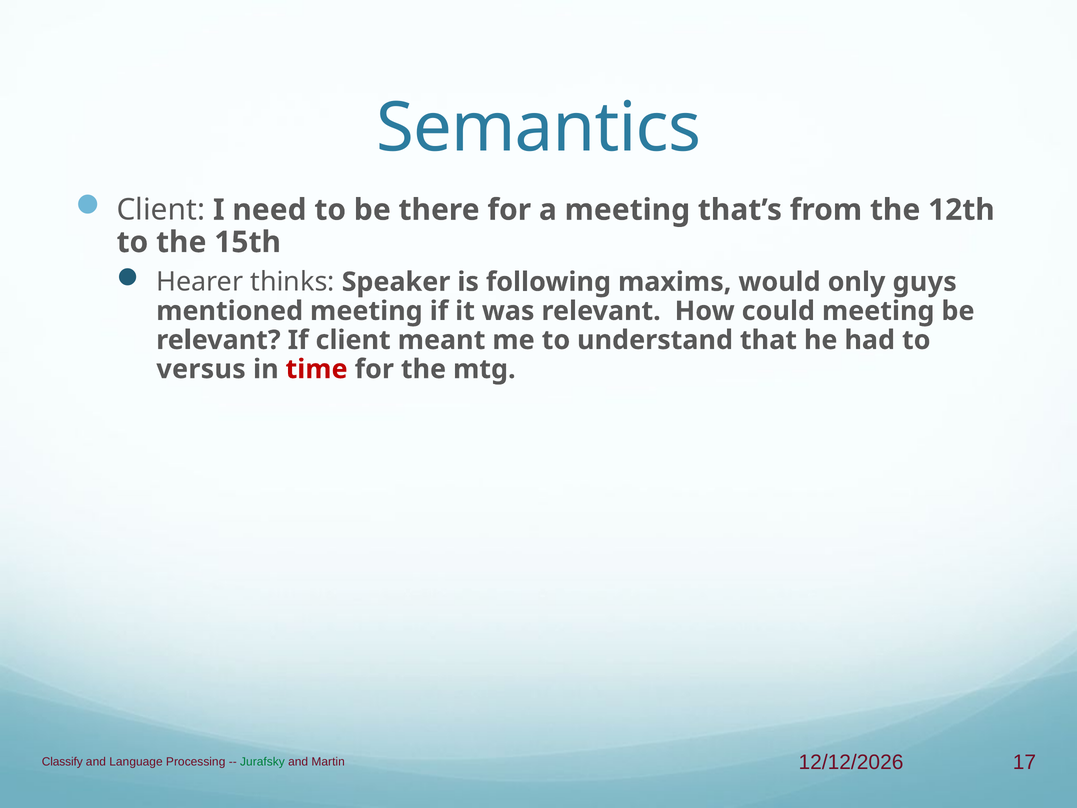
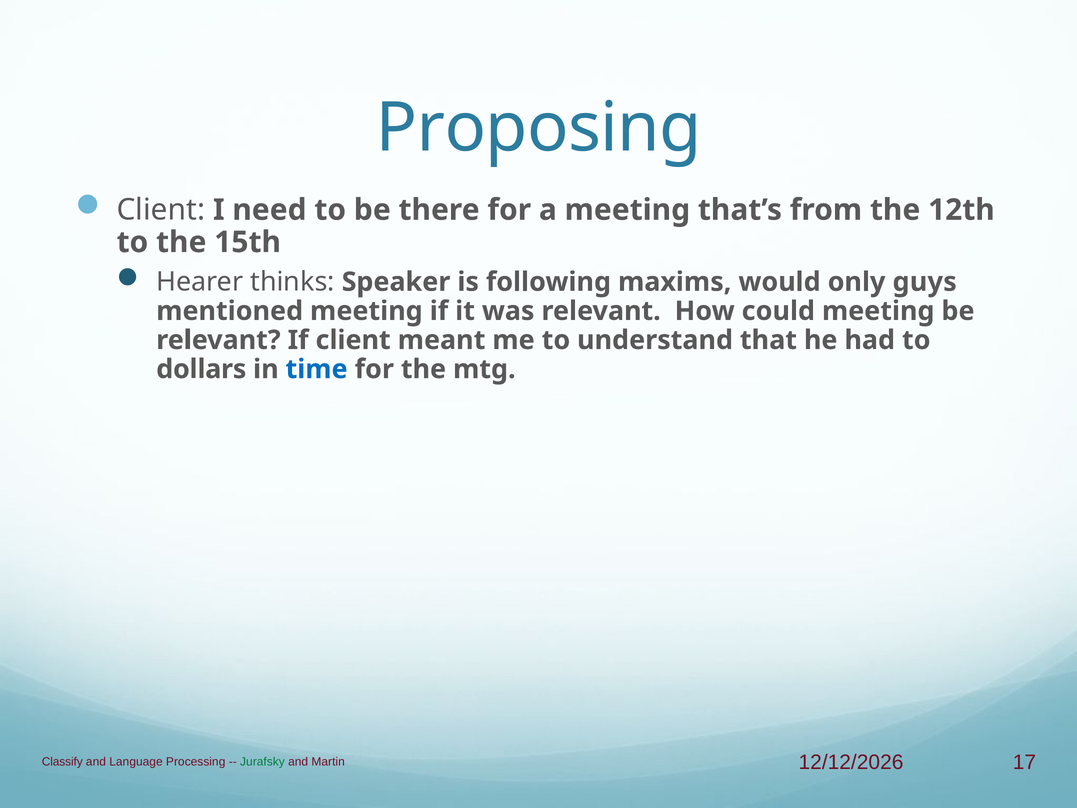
Semantics: Semantics -> Proposing
versus: versus -> dollars
time colour: red -> blue
